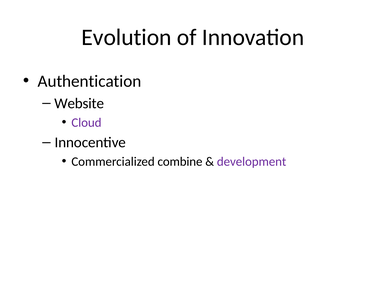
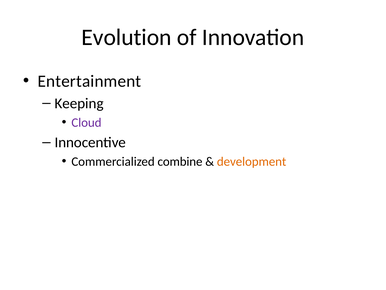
Authentication: Authentication -> Entertainment
Website: Website -> Keeping
development colour: purple -> orange
